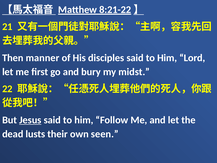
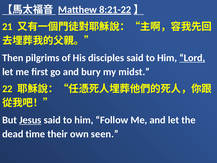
manner: manner -> pilgrims
Lord underline: none -> present
lusts: lusts -> time
